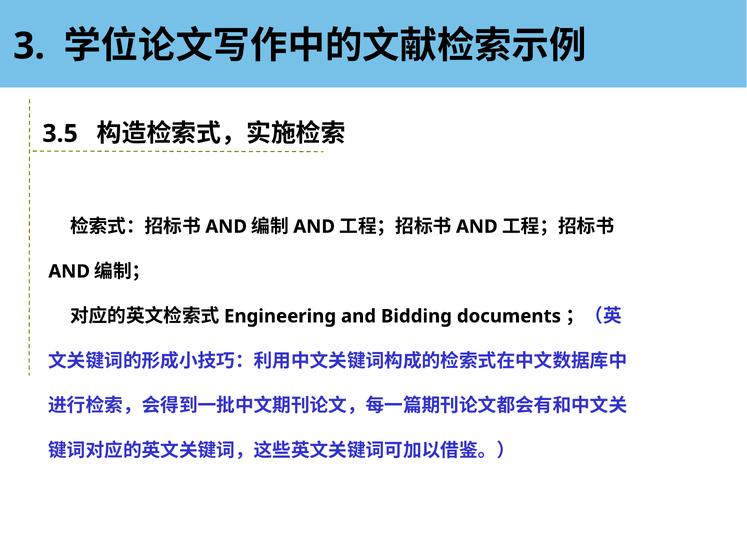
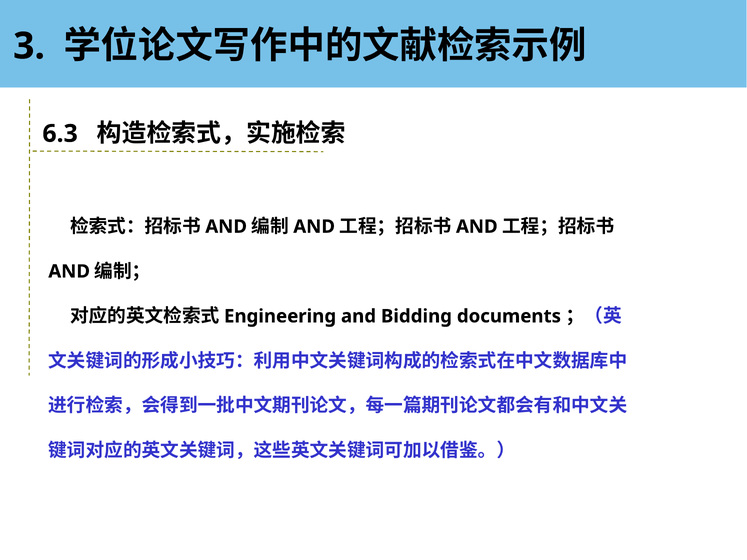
3.5: 3.5 -> 6.3
